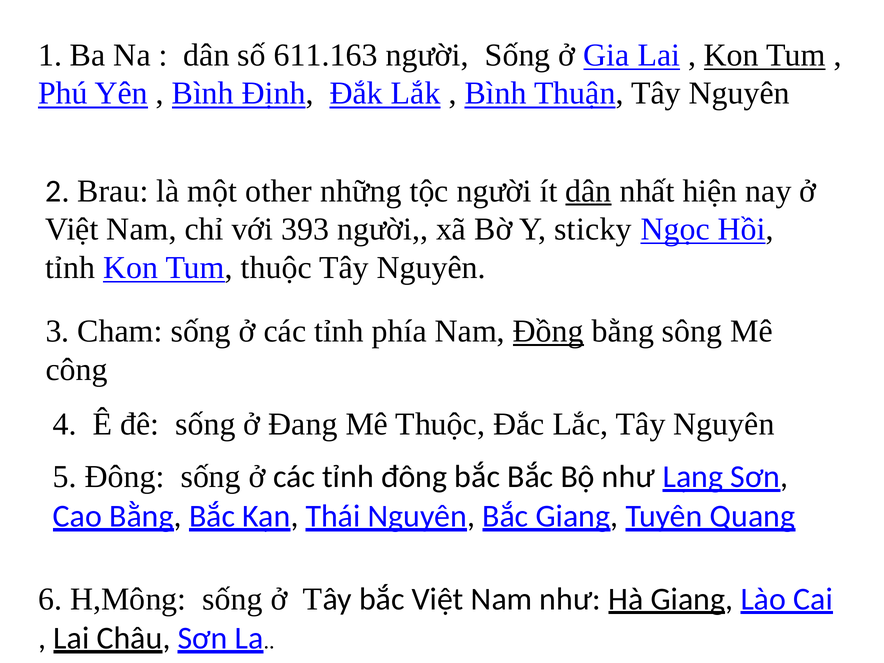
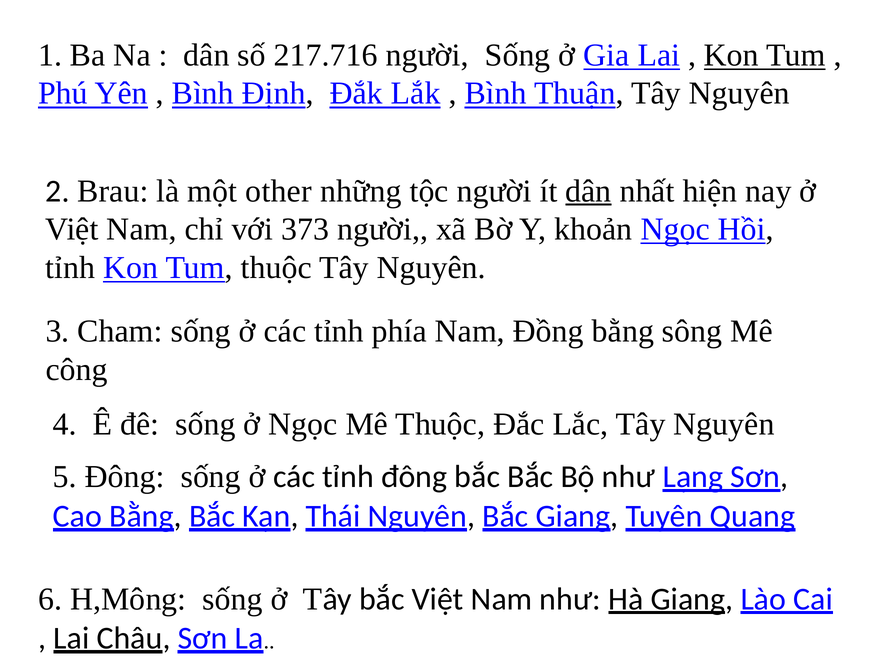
611.163: 611.163 -> 217.716
393: 393 -> 373
sticky: sticky -> khoản
Đồng underline: present -> none
ở Đang: Đang -> Ngọc
